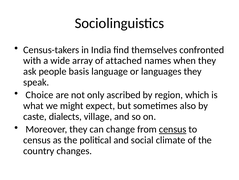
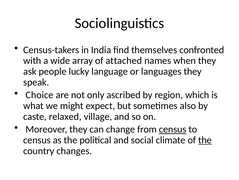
basis: basis -> lucky
dialects: dialects -> relaxed
the at (205, 140) underline: none -> present
